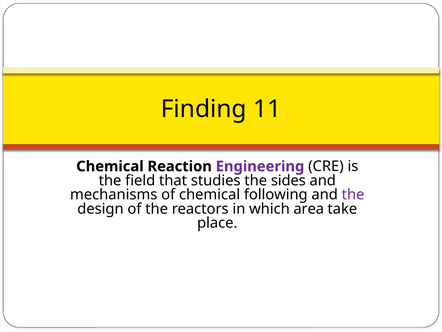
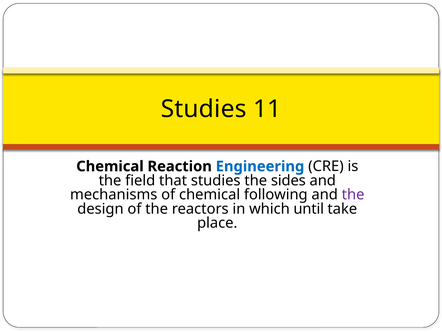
Finding at (204, 109): Finding -> Studies
Engineering colour: purple -> blue
area: area -> until
